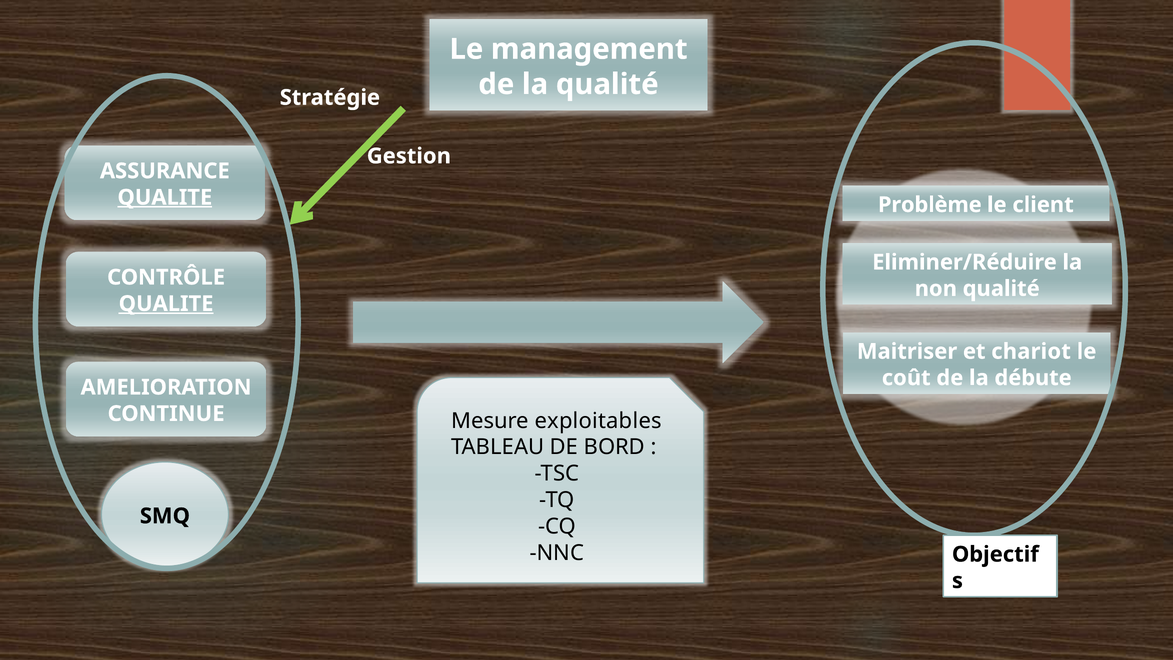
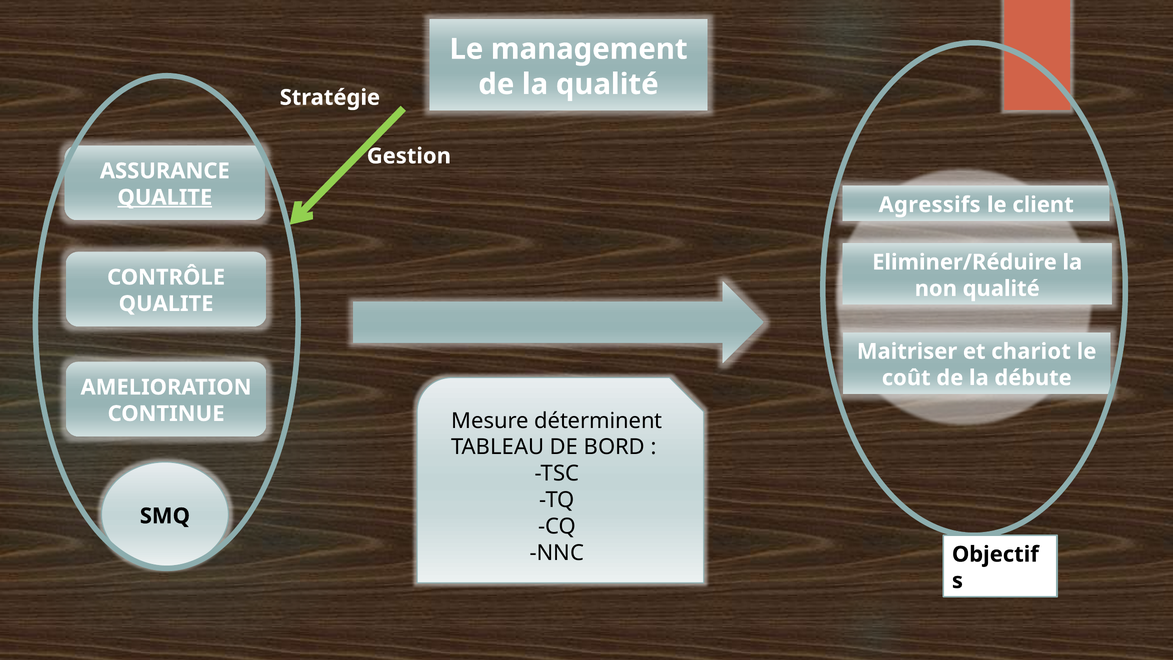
Problème: Problème -> Agressifs
QUALITE at (166, 304) underline: present -> none
exploitables: exploitables -> déterminent
